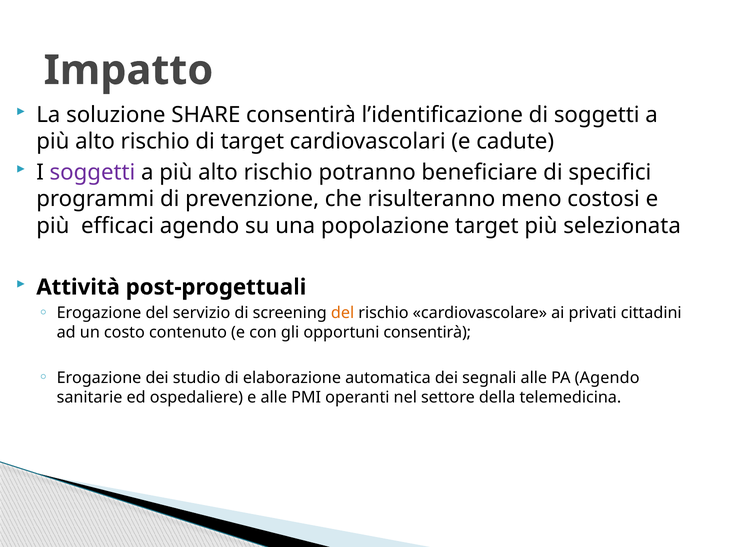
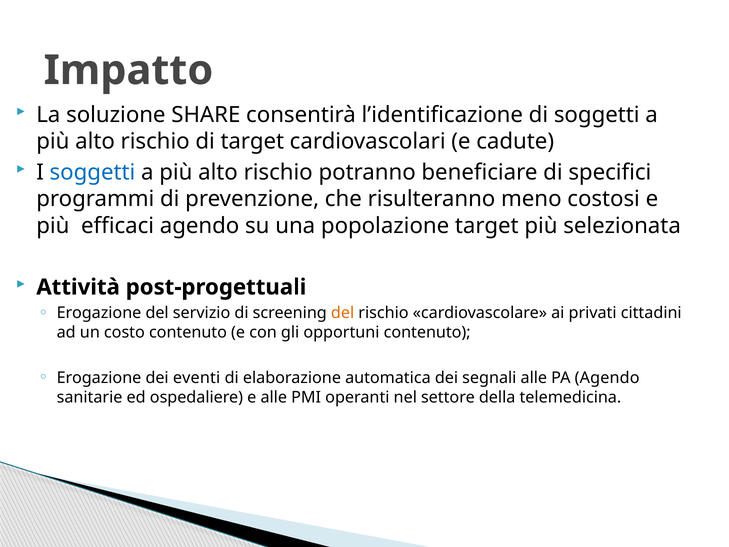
soggetti at (92, 172) colour: purple -> blue
opportuni consentirà: consentirà -> contenuto
studio: studio -> eventi
